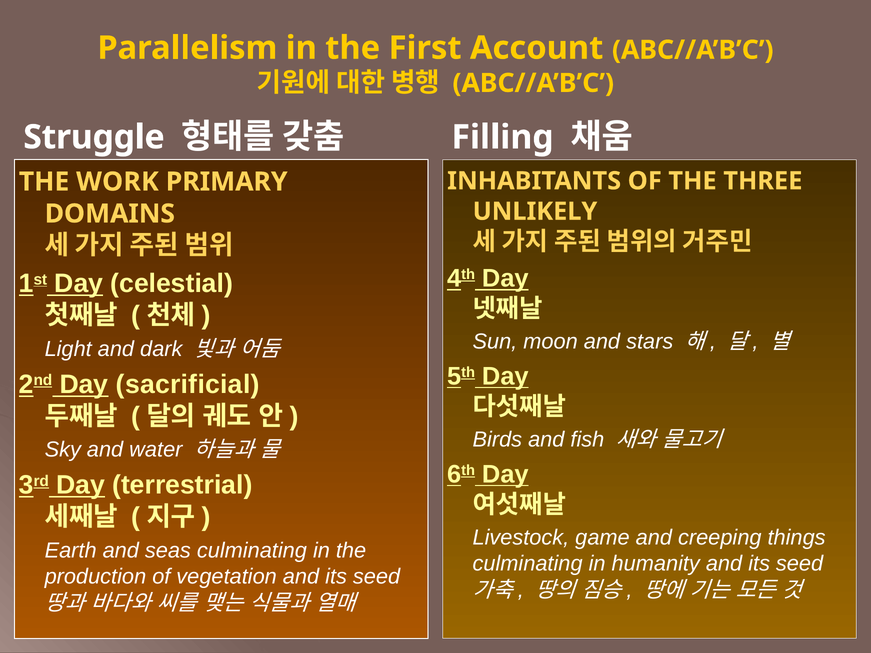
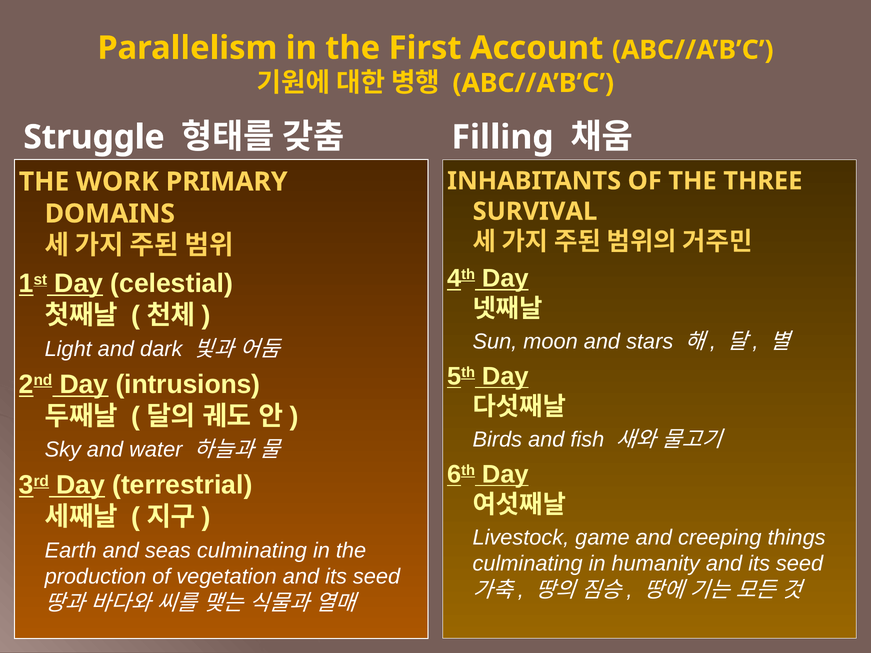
UNLIKELY: UNLIKELY -> SURVIVAL
sacrificial: sacrificial -> intrusions
